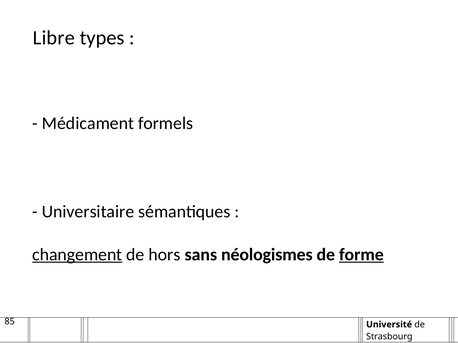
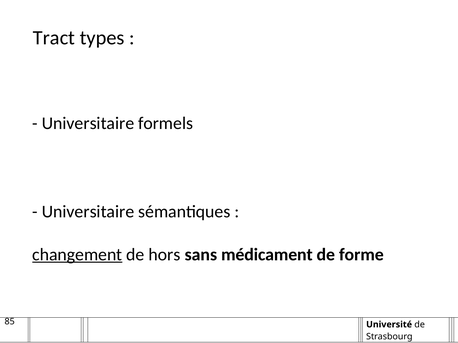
Libre: Libre -> Tract
Médicament at (88, 124): Médicament -> Universitaire
néologismes: néologismes -> médicament
forme underline: present -> none
